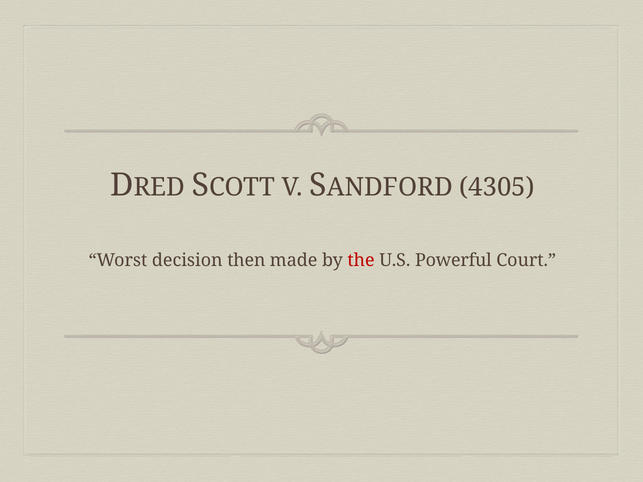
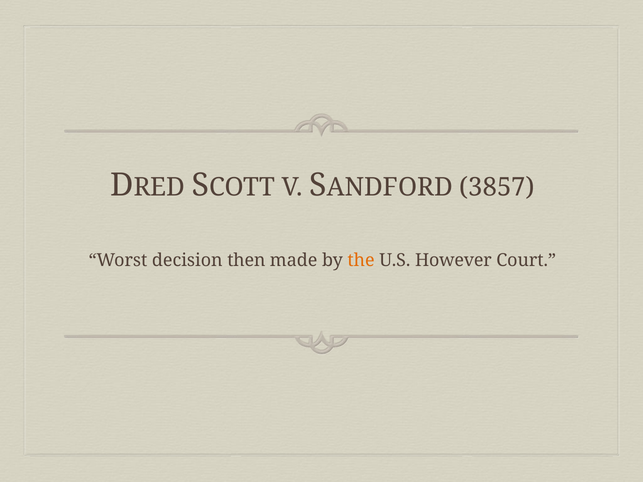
4305: 4305 -> 3857
the colour: red -> orange
Powerful: Powerful -> However
